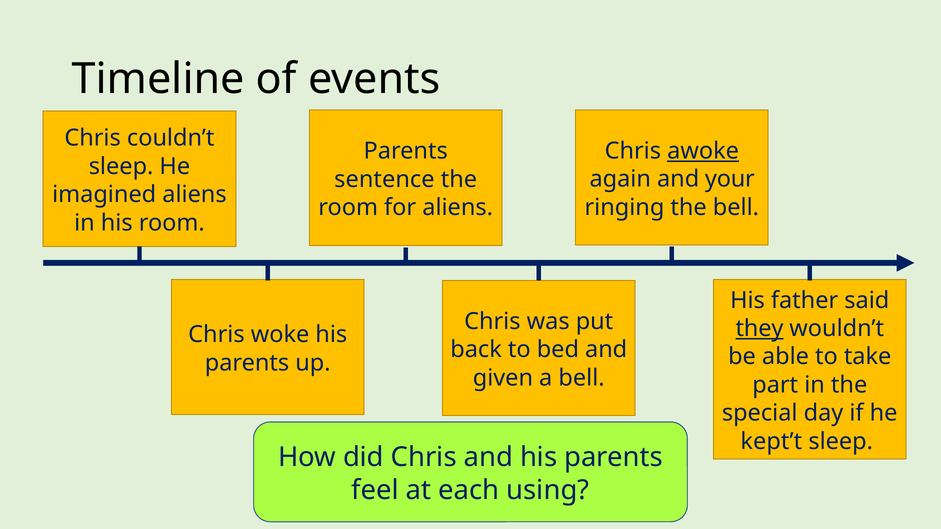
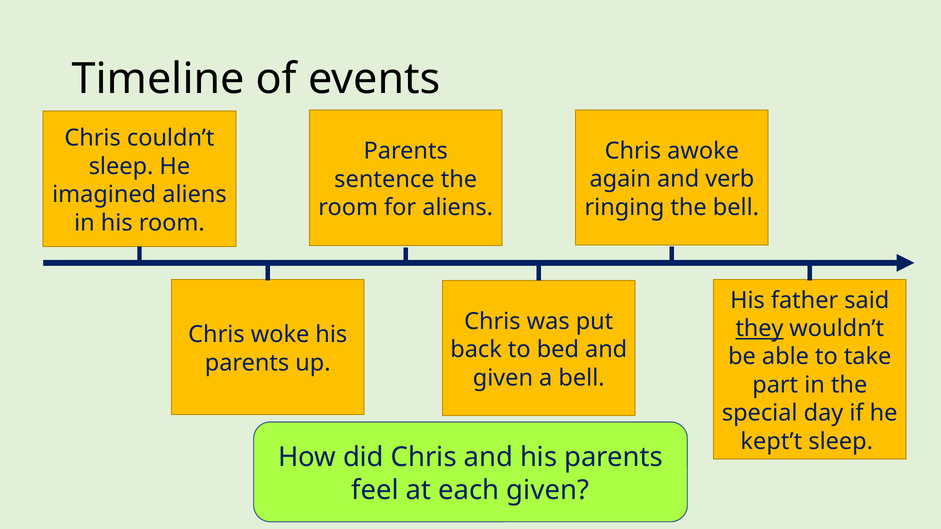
awoke underline: present -> none
your: your -> verb
each using: using -> given
